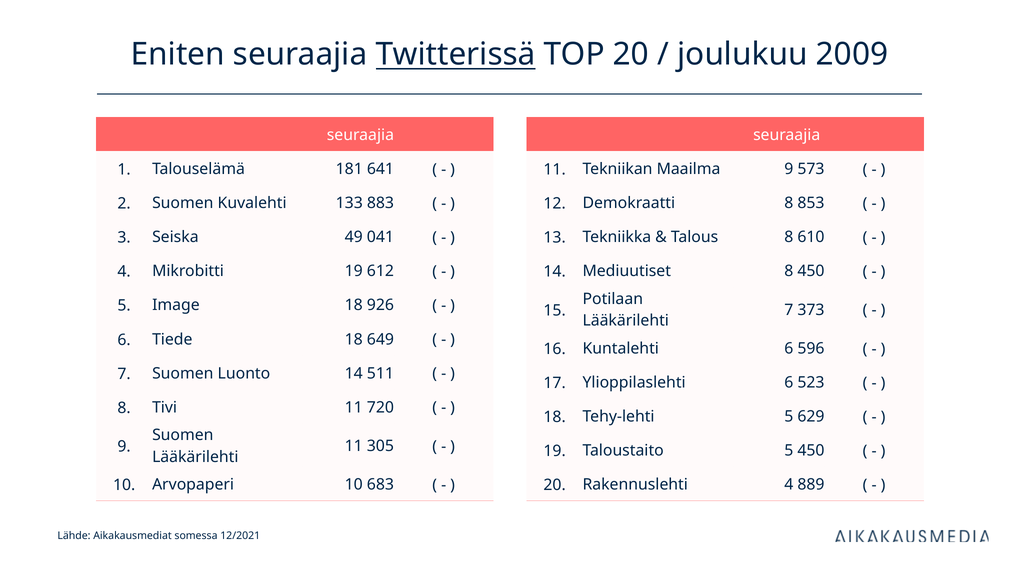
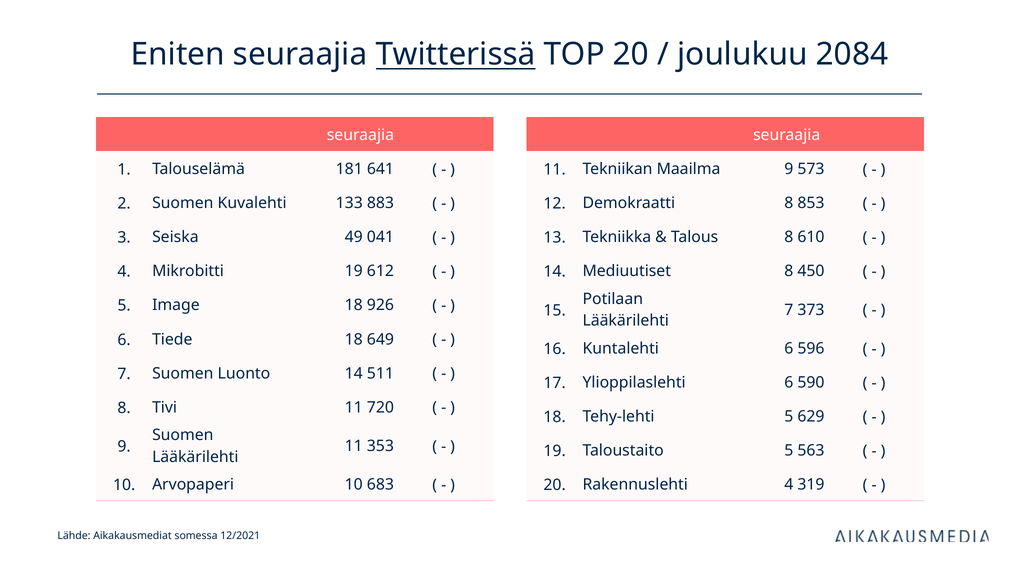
2009: 2009 -> 2084
523: 523 -> 590
305: 305 -> 353
5 450: 450 -> 563
889: 889 -> 319
